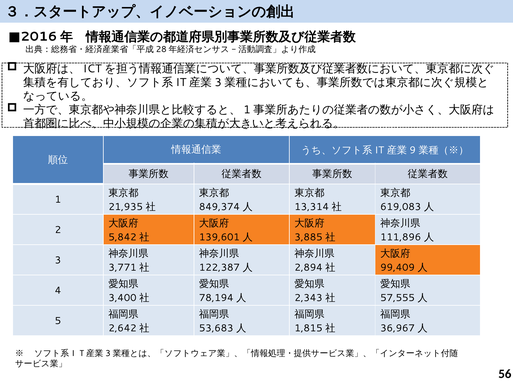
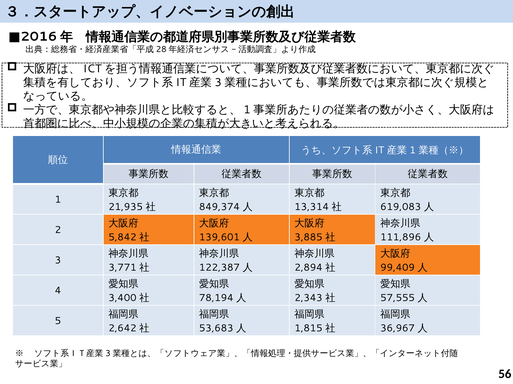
9 at (413, 151): 9 -> 1
